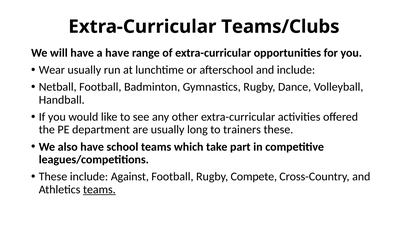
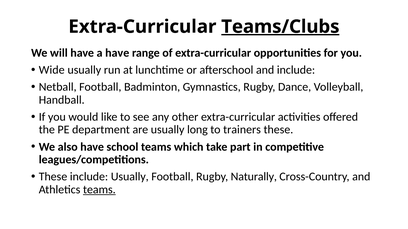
Teams/Clubs underline: none -> present
Wear: Wear -> Wide
include Against: Against -> Usually
Compete: Compete -> Naturally
